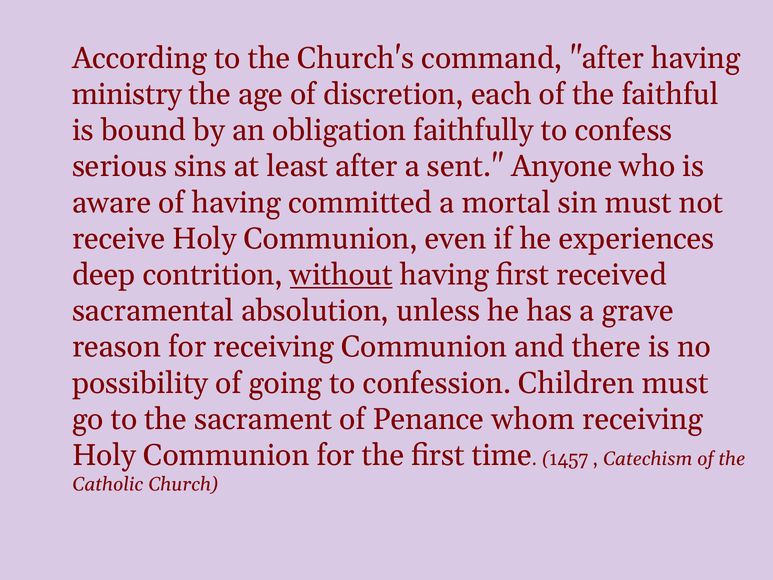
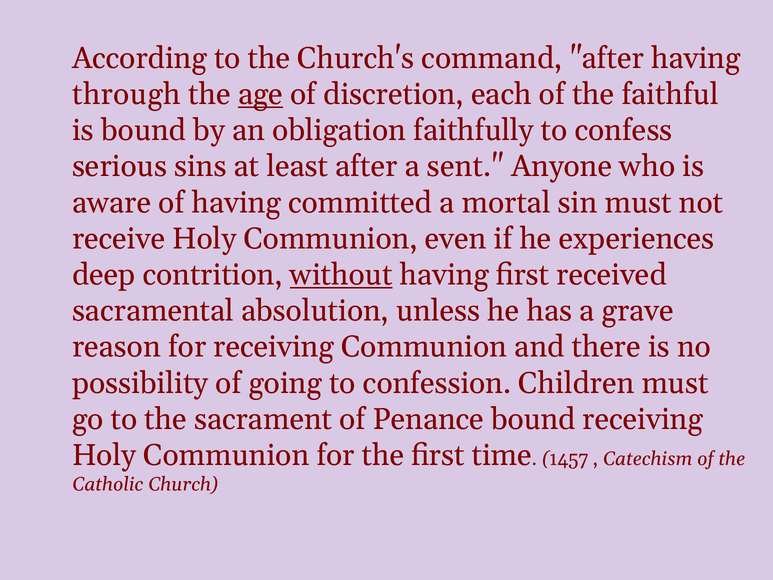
ministry: ministry -> through
age underline: none -> present
Penance whom: whom -> bound
